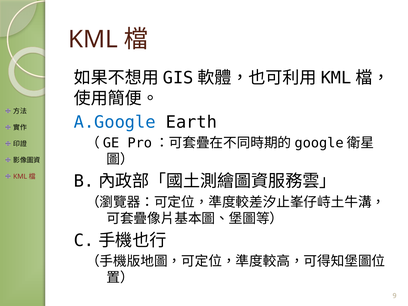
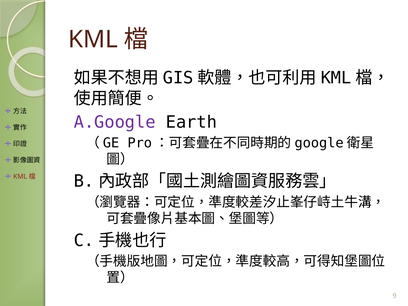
A.Google colour: blue -> purple
